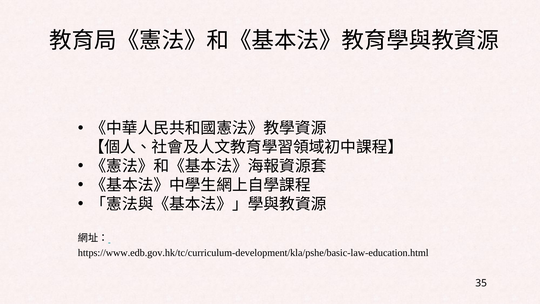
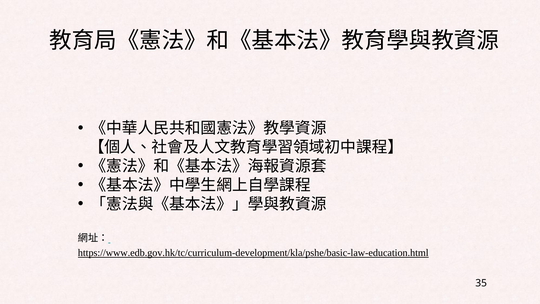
https://www.edb.gov.hk/tc/curriculum-development/kla/pshe/basic-law-education.html underline: none -> present
